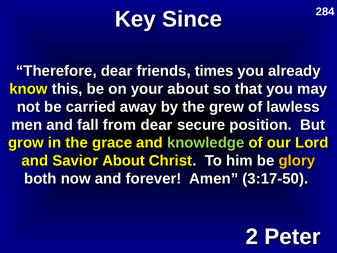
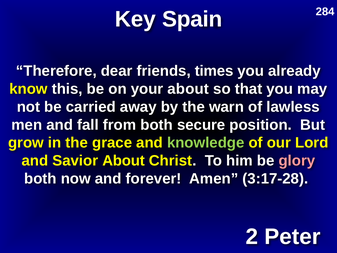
Since: Since -> Spain
grew: grew -> warn
from dear: dear -> both
glory colour: yellow -> pink
3:17-50: 3:17-50 -> 3:17-28
